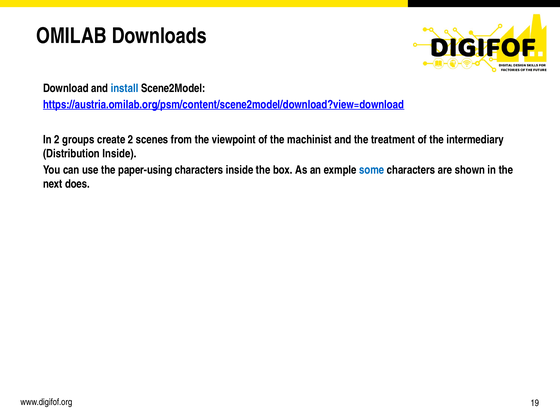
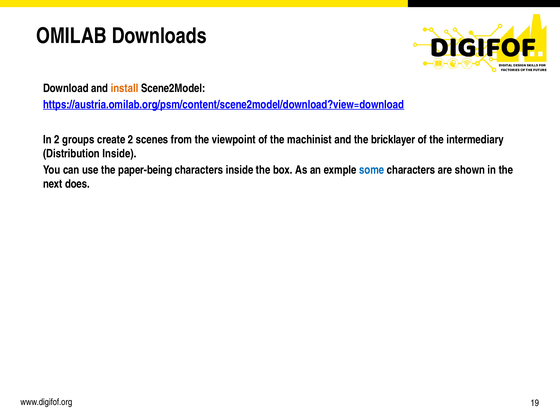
install colour: blue -> orange
treatment: treatment -> bricklayer
paper-using: paper-using -> paper-being
